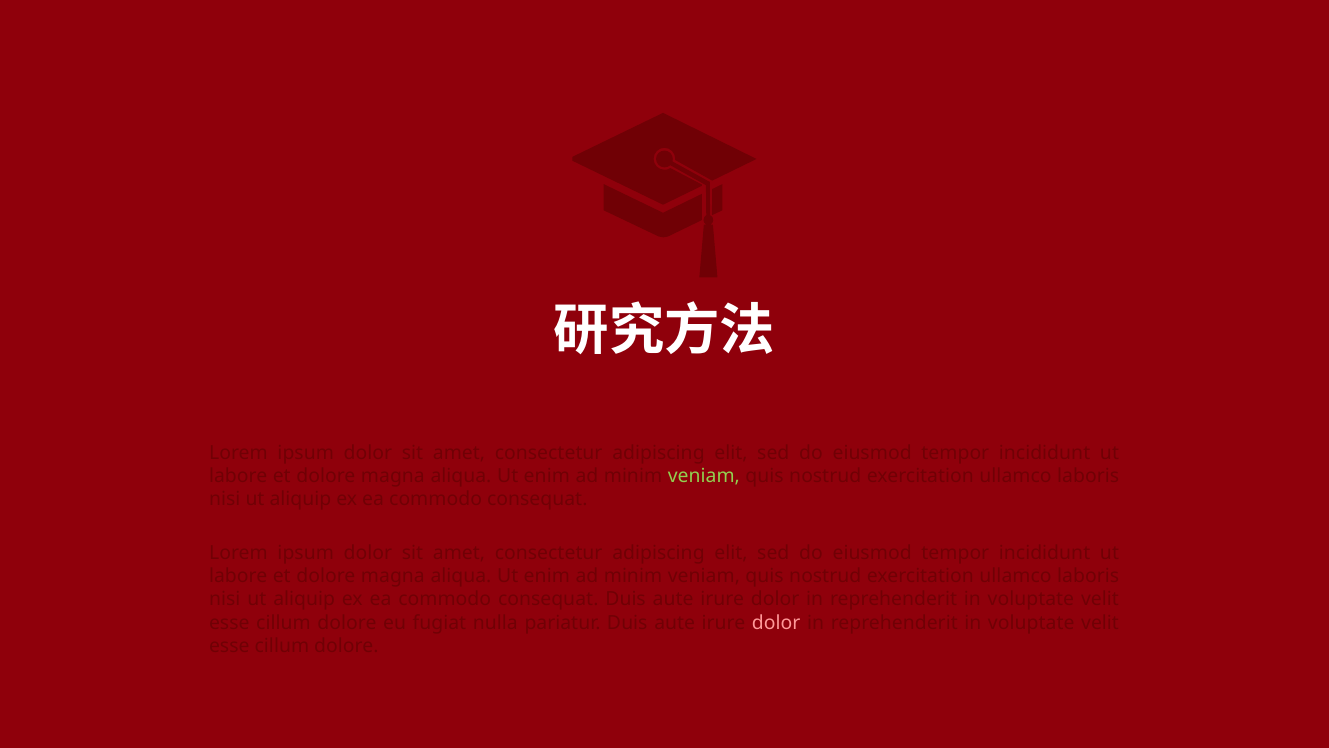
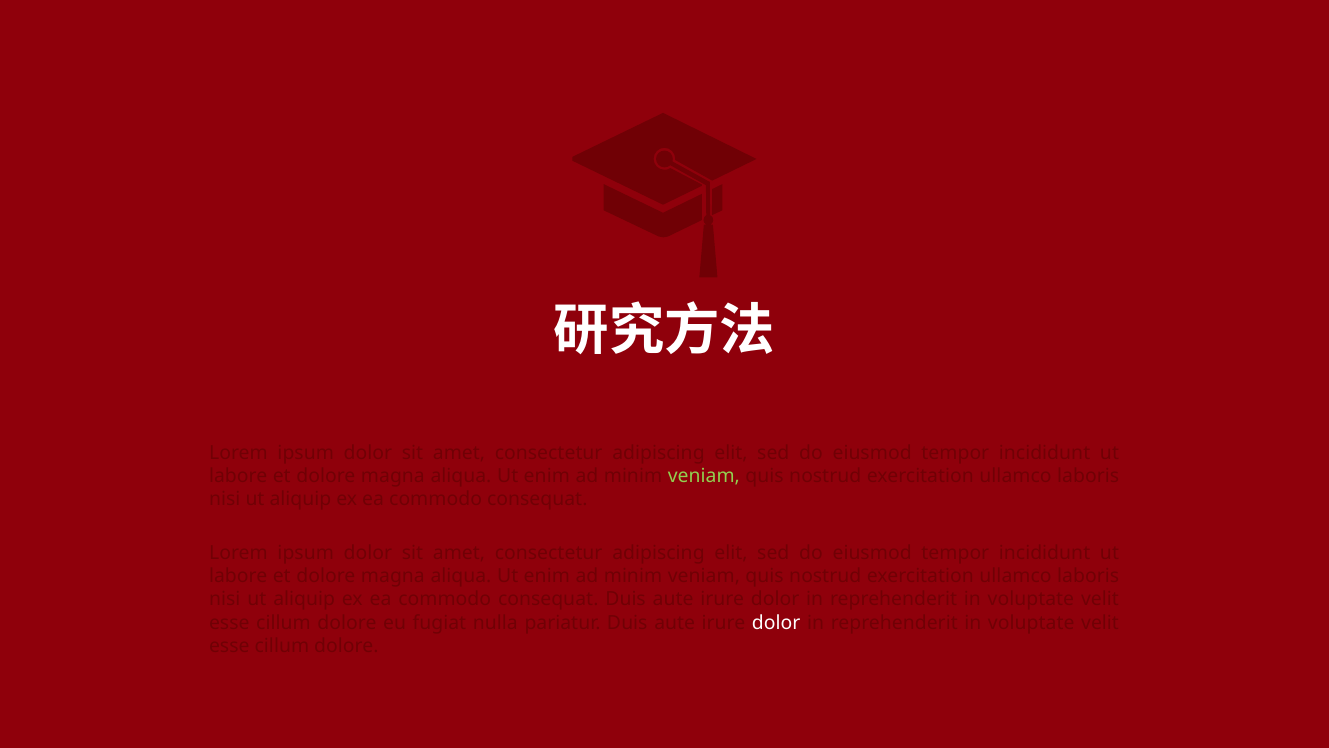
dolor at (776, 622) colour: pink -> white
